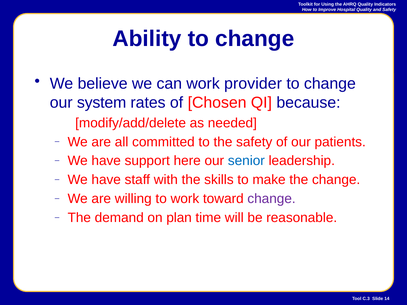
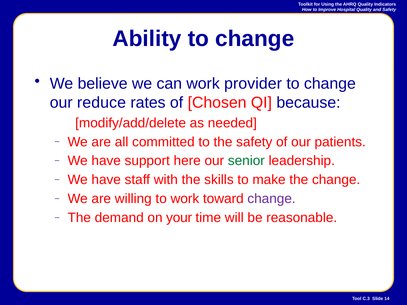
system: system -> reduce
senior colour: blue -> green
plan: plan -> your
